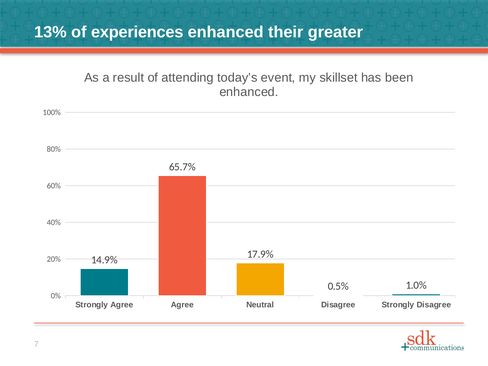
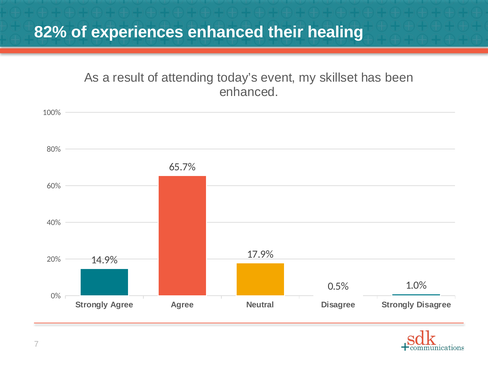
13%: 13% -> 82%
greater: greater -> healing
